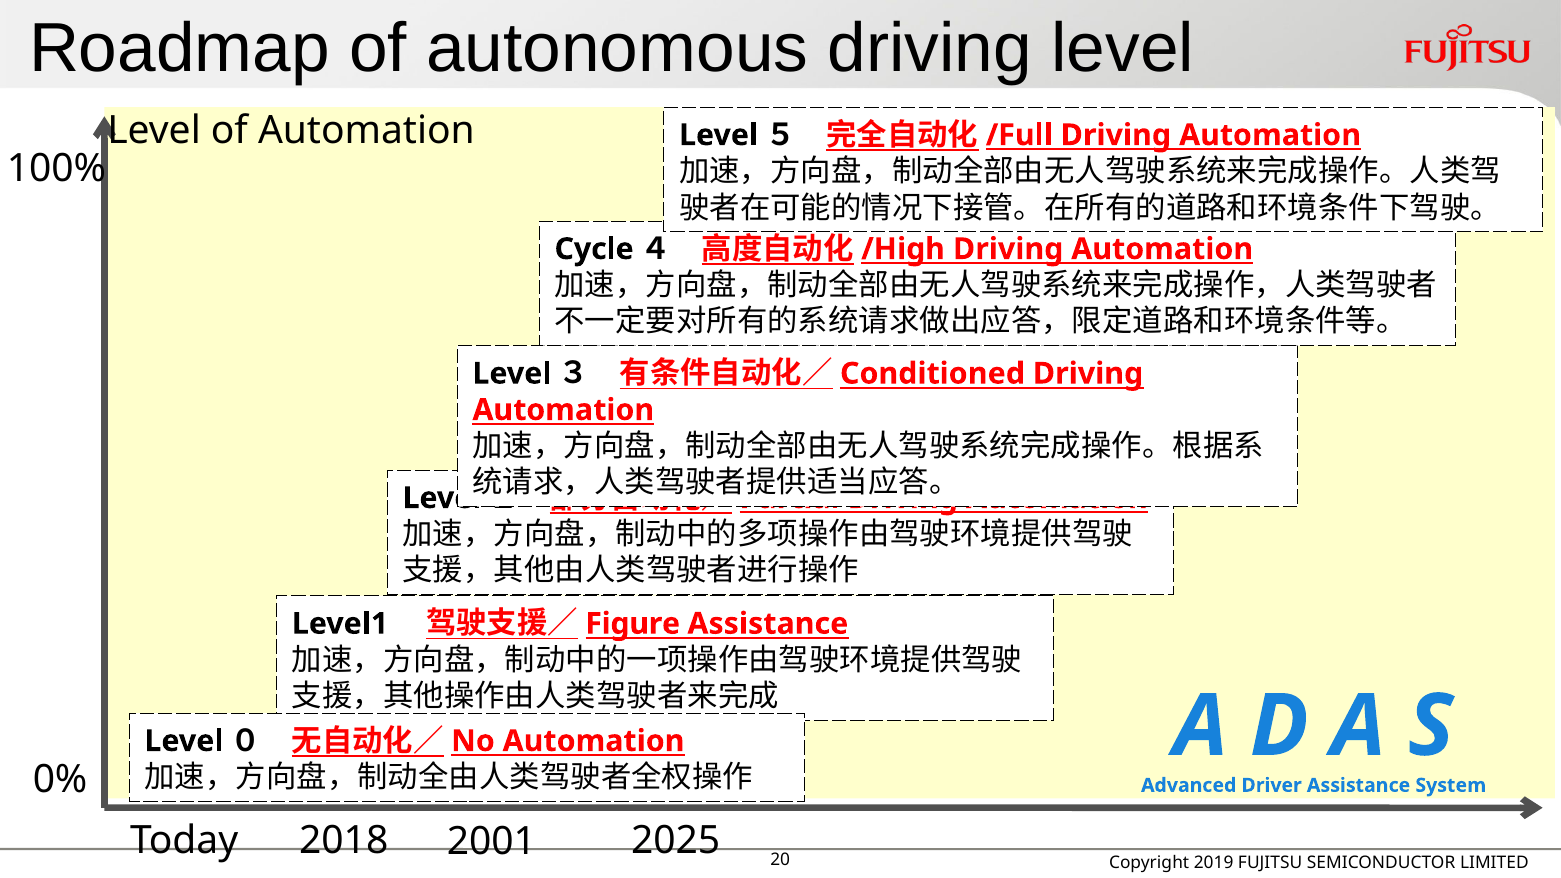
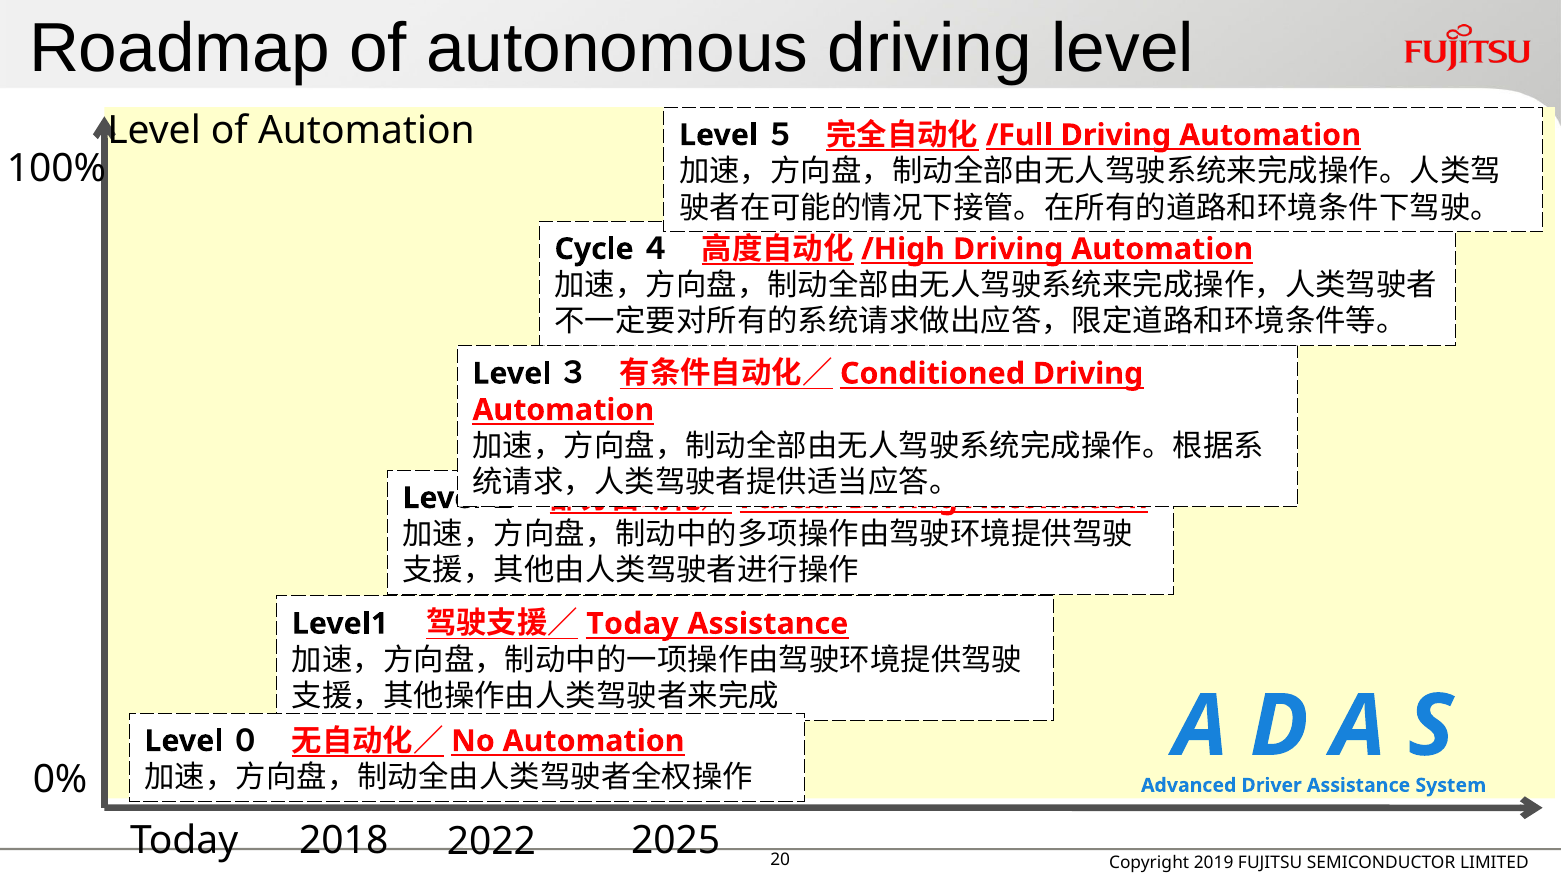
Figure at (633, 624): Figure -> Today
2001: 2001 -> 2022
